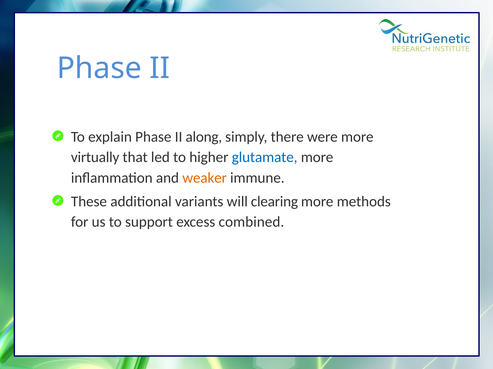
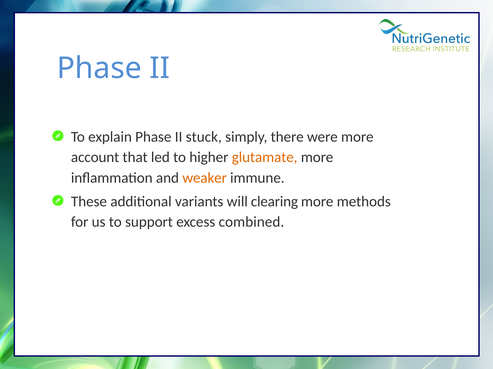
along: along -> stuck
virtually: virtually -> account
glutamate colour: blue -> orange
